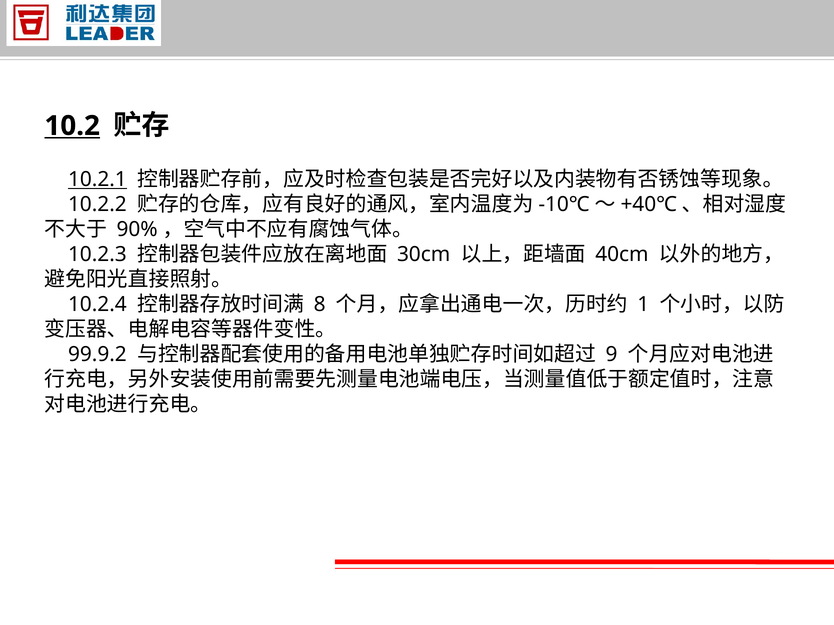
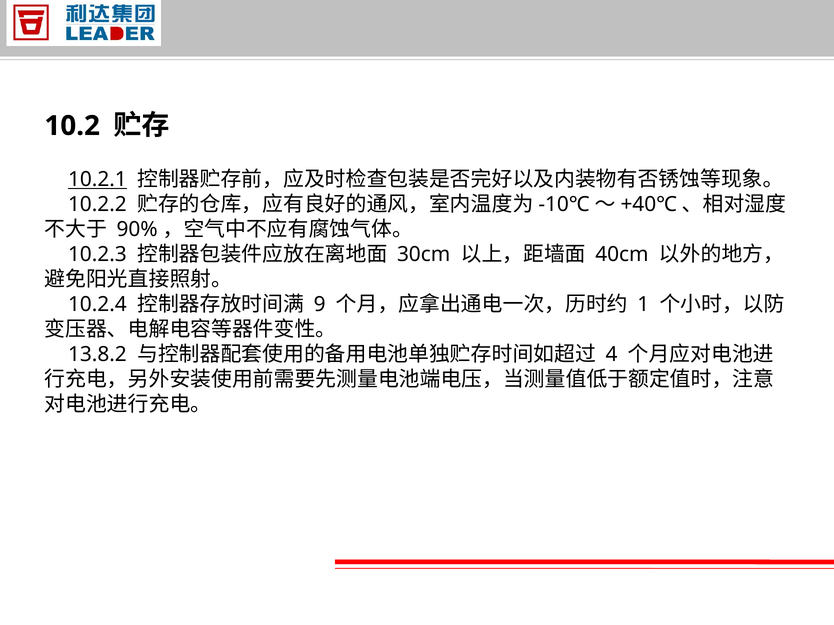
10.2 underline: present -> none
8: 8 -> 9
99.9.2: 99.9.2 -> 13.8.2
9: 9 -> 4
